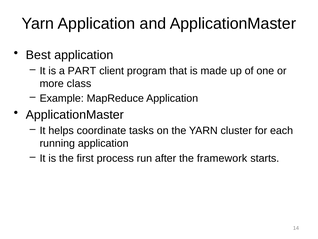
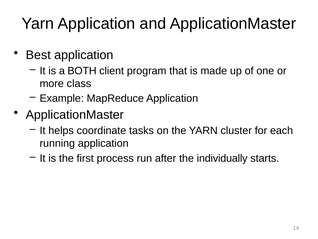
PART: PART -> BOTH
framework: framework -> individually
